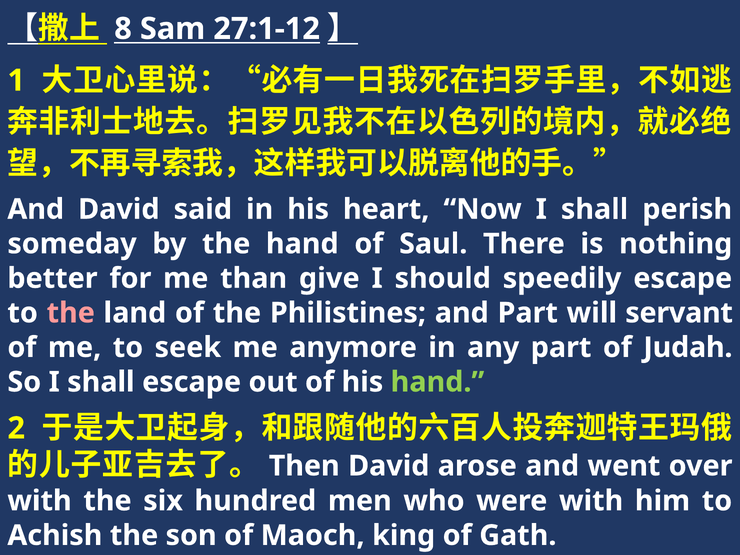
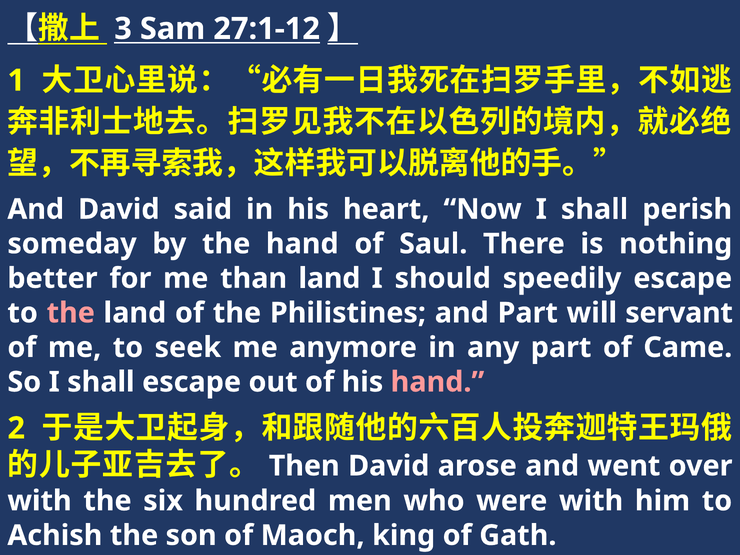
8: 8 -> 3
than give: give -> land
Judah: Judah -> Came
hand at (437, 382) colour: light green -> pink
